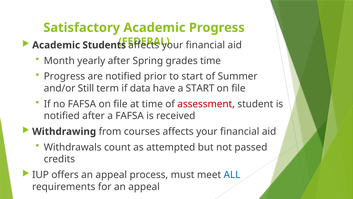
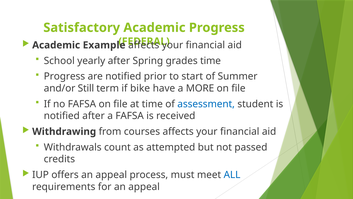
Students: Students -> Example
Month: Month -> School
data: data -> bike
a START: START -> MORE
assessment colour: red -> blue
